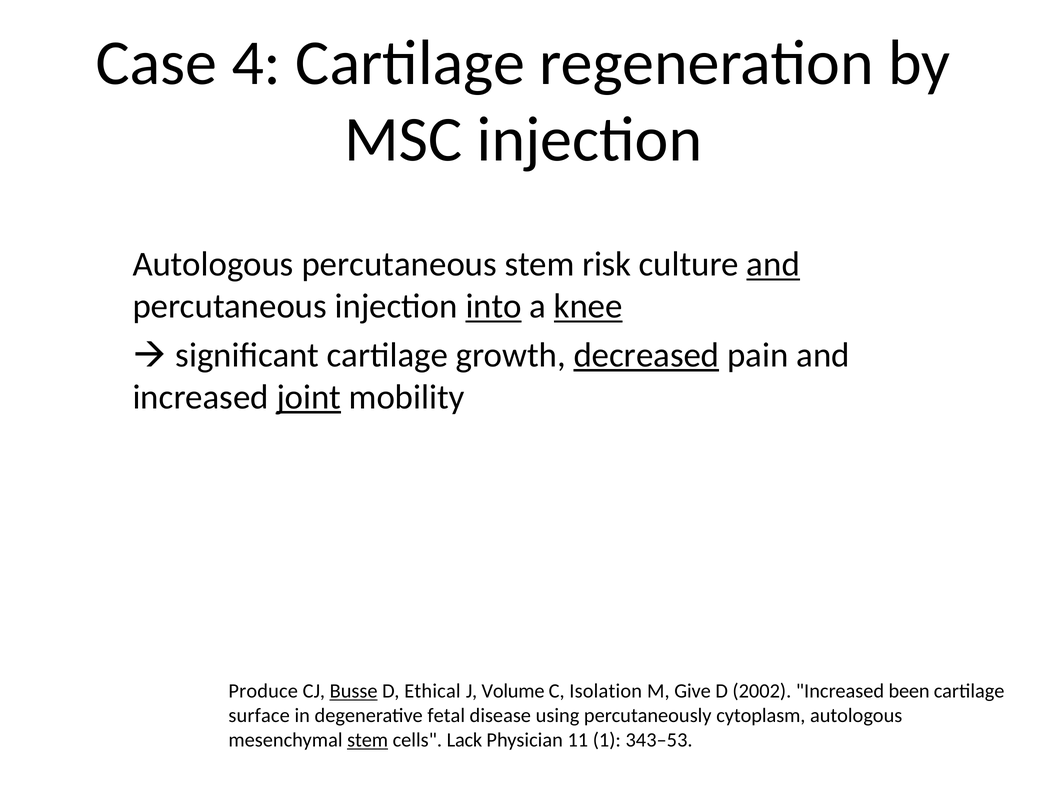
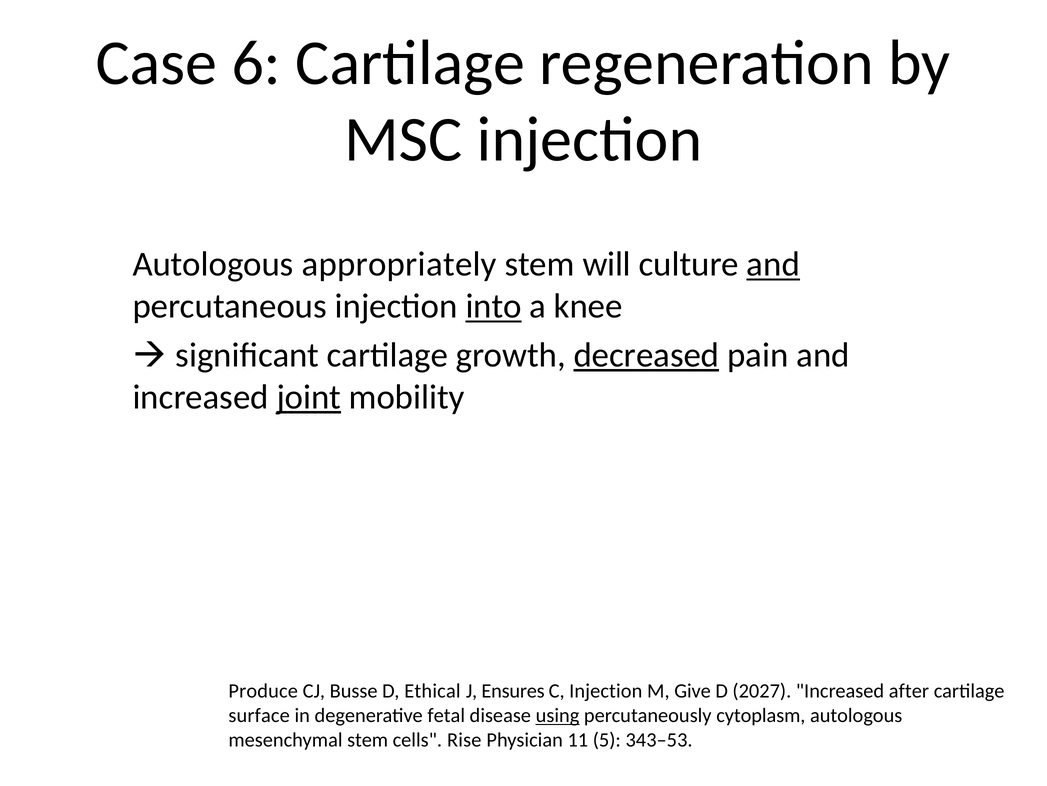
4: 4 -> 6
Autologous percutaneous: percutaneous -> appropriately
risk: risk -> will
knee underline: present -> none
Busse underline: present -> none
Volume: Volume -> Ensures
C Isolation: Isolation -> Injection
2002: 2002 -> 2027
been: been -> after
using underline: none -> present
stem at (368, 739) underline: present -> none
Lack: Lack -> Rise
1: 1 -> 5
